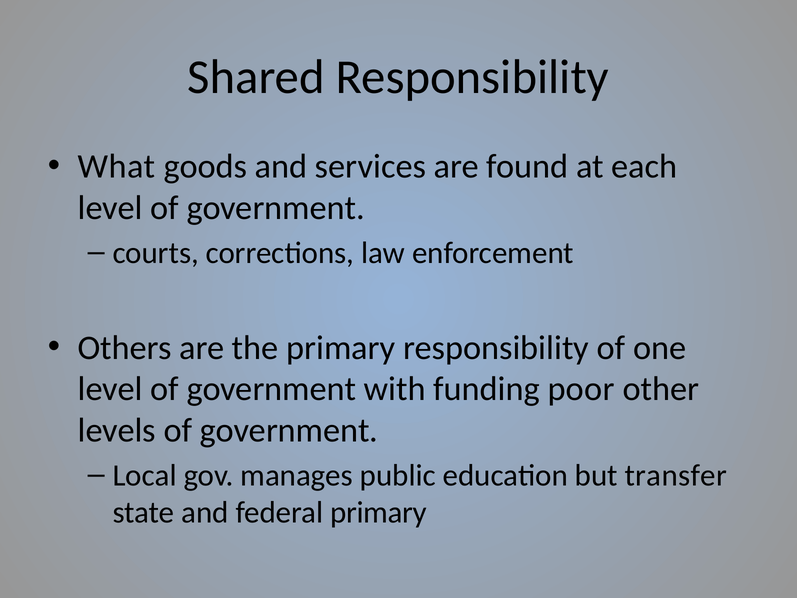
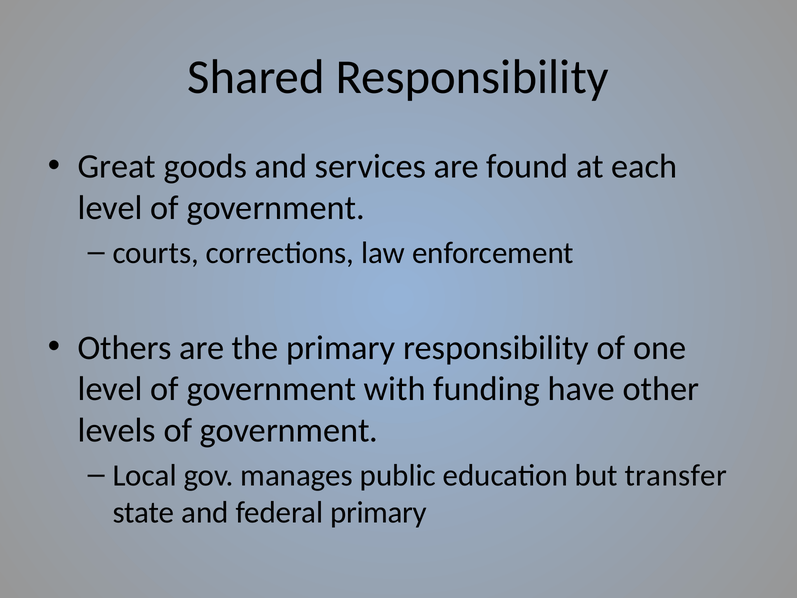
What: What -> Great
poor: poor -> have
